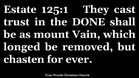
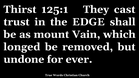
Estate: Estate -> Thirst
DONE: DONE -> EDGE
chasten: chasten -> undone
